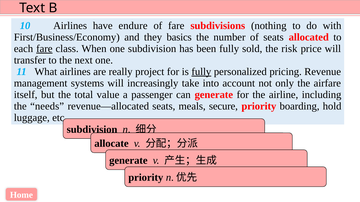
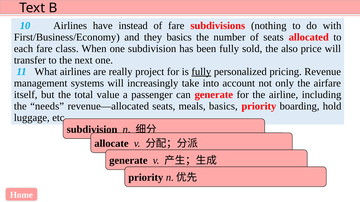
endure: endure -> instead
fare at (44, 49) underline: present -> none
risk: risk -> also
meals secure: secure -> basics
